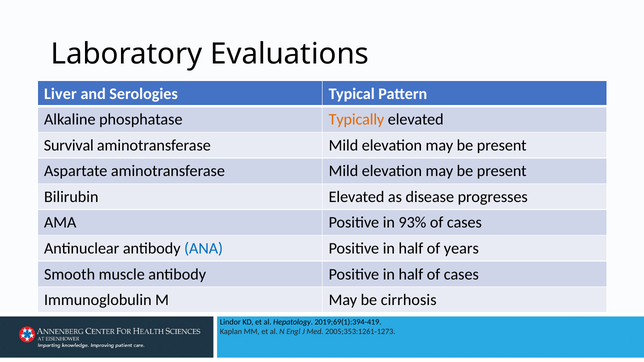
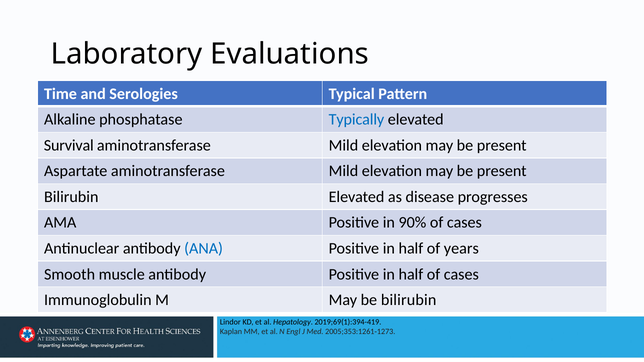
Liver: Liver -> Time
Typically colour: orange -> blue
93%: 93% -> 90%
be cirrhosis: cirrhosis -> bilirubin
